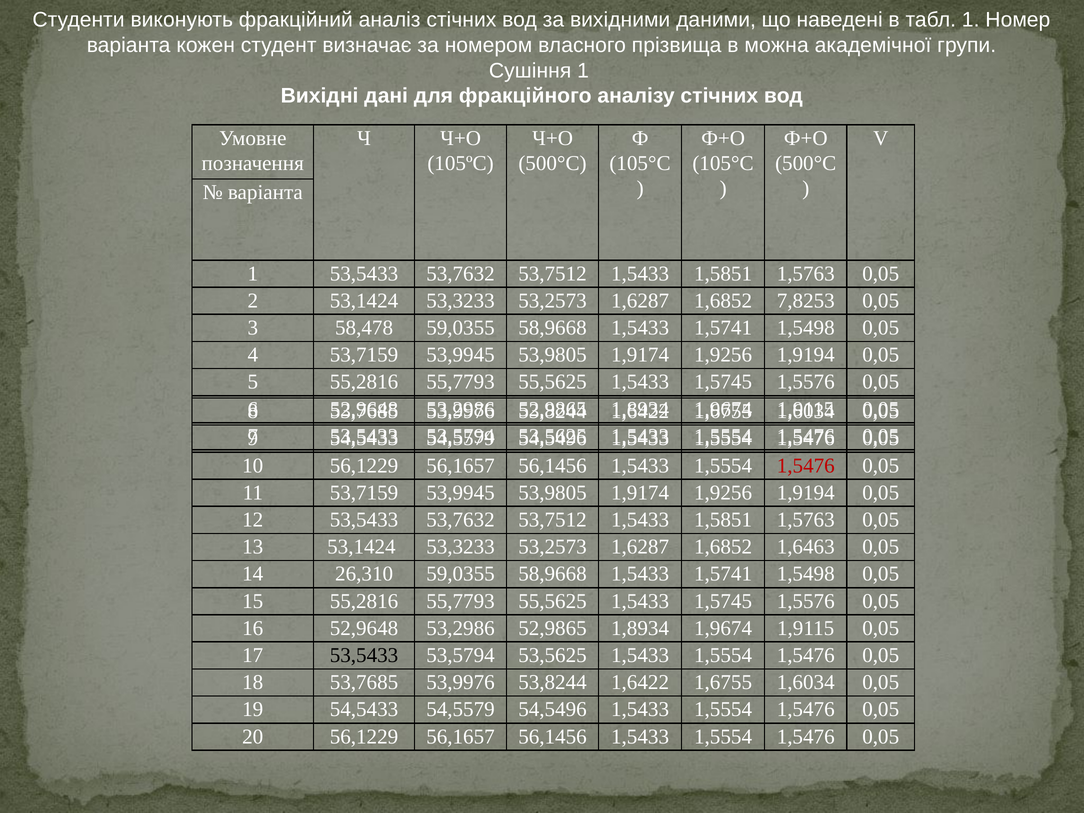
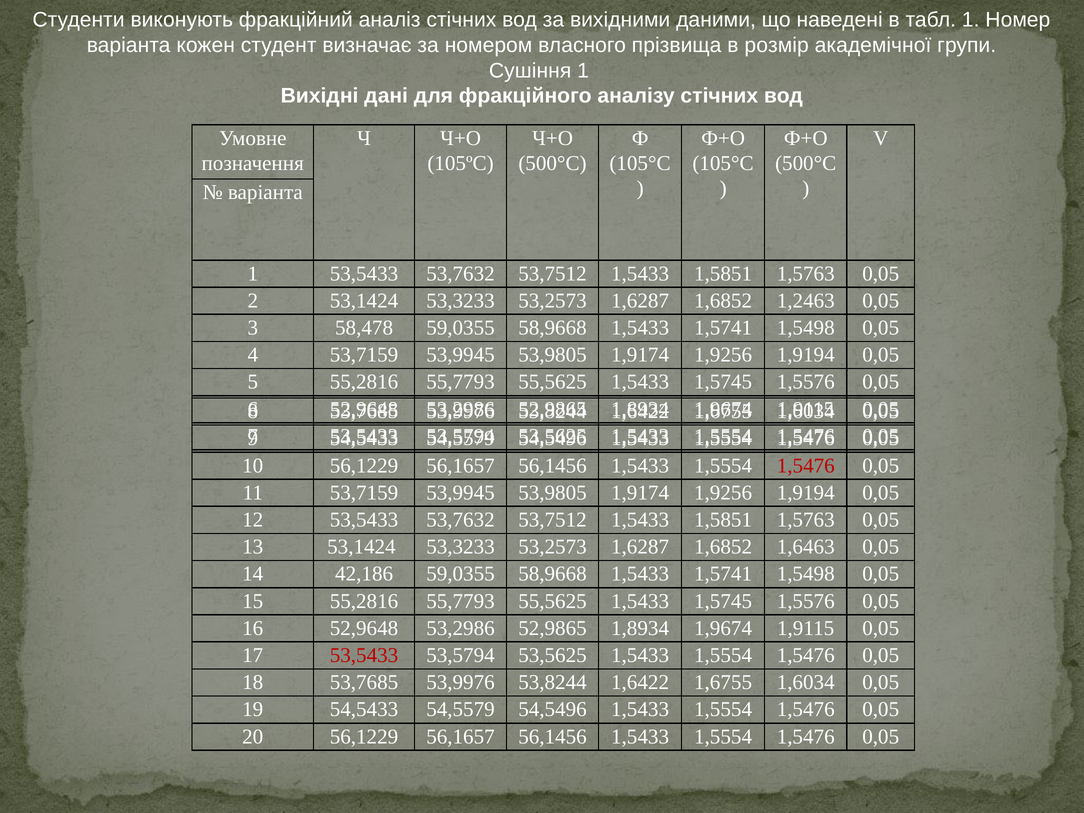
можна: можна -> розмір
7,8253: 7,8253 -> 1,2463
26,310: 26,310 -> 42,186
53,5433 at (364, 655) colour: black -> red
